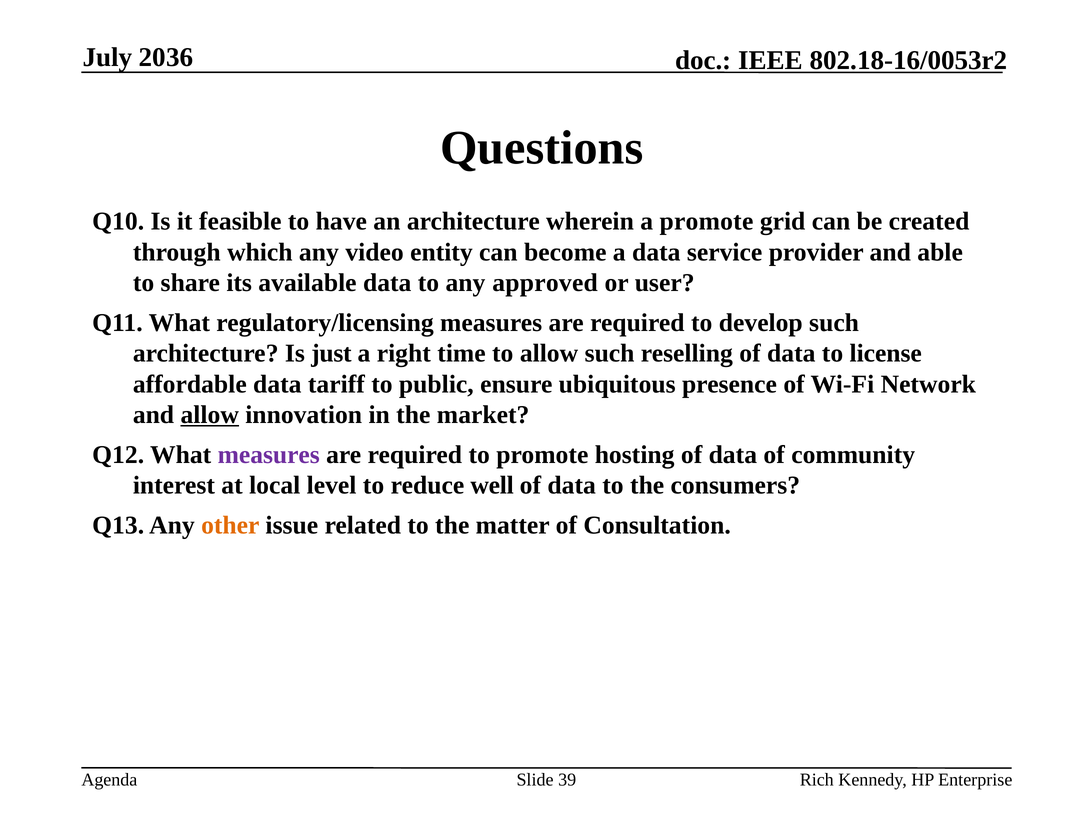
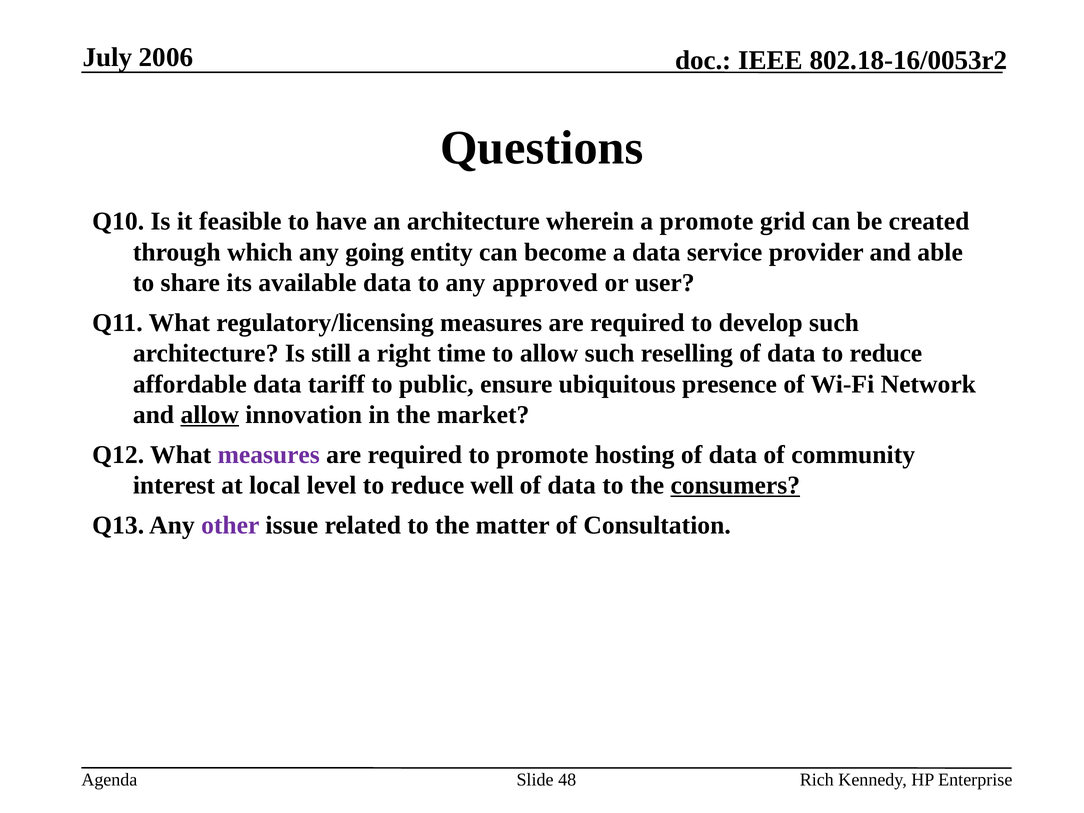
2036: 2036 -> 2006
video: video -> going
just: just -> still
data to license: license -> reduce
consumers underline: none -> present
other colour: orange -> purple
39: 39 -> 48
